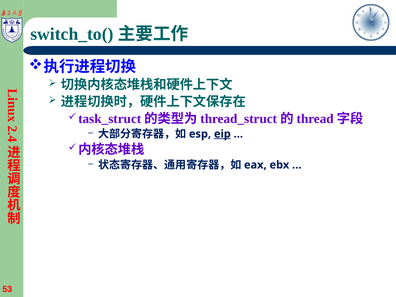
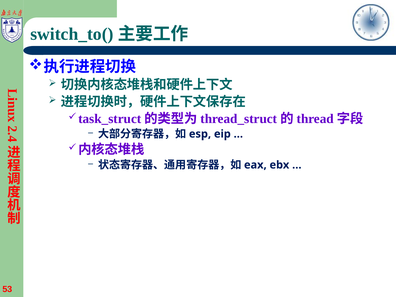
eip underline: present -> none
